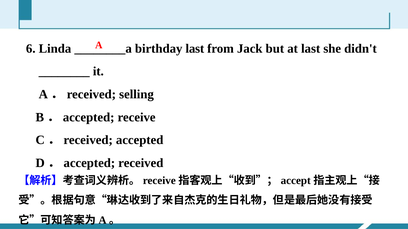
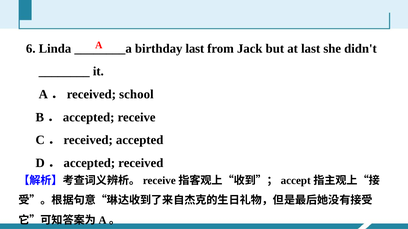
selling: selling -> school
